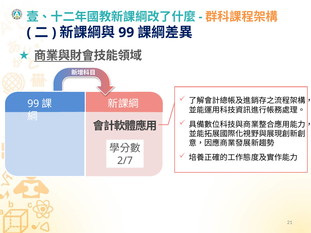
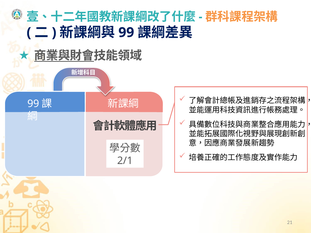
2/7: 2/7 -> 2/1
